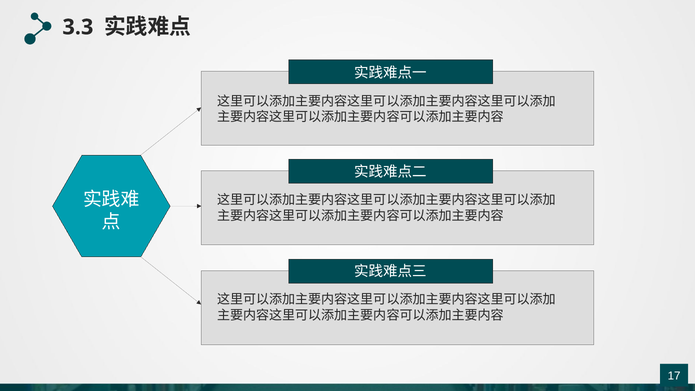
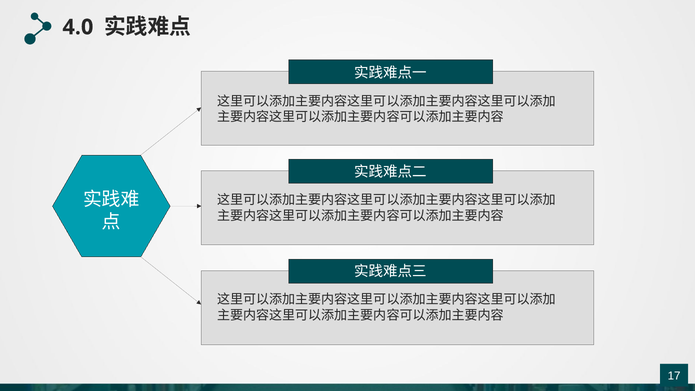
3.3: 3.3 -> 4.0
